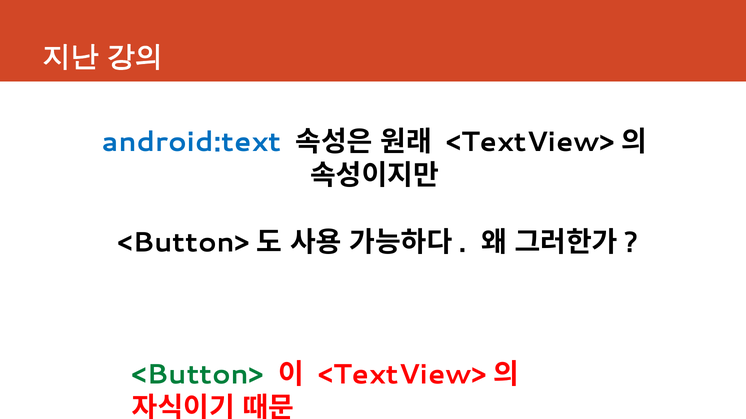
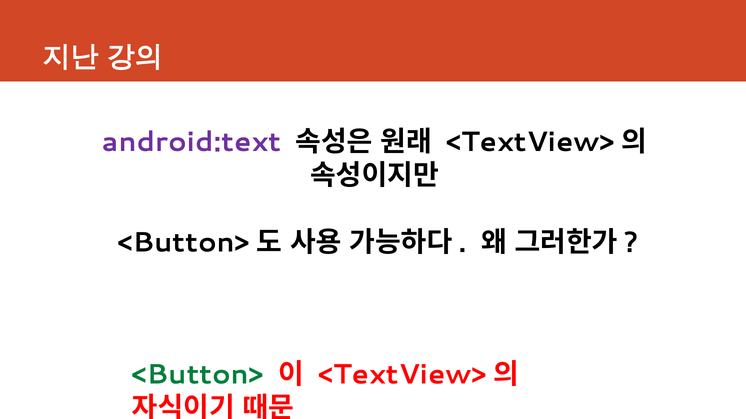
android:text colour: blue -> purple
